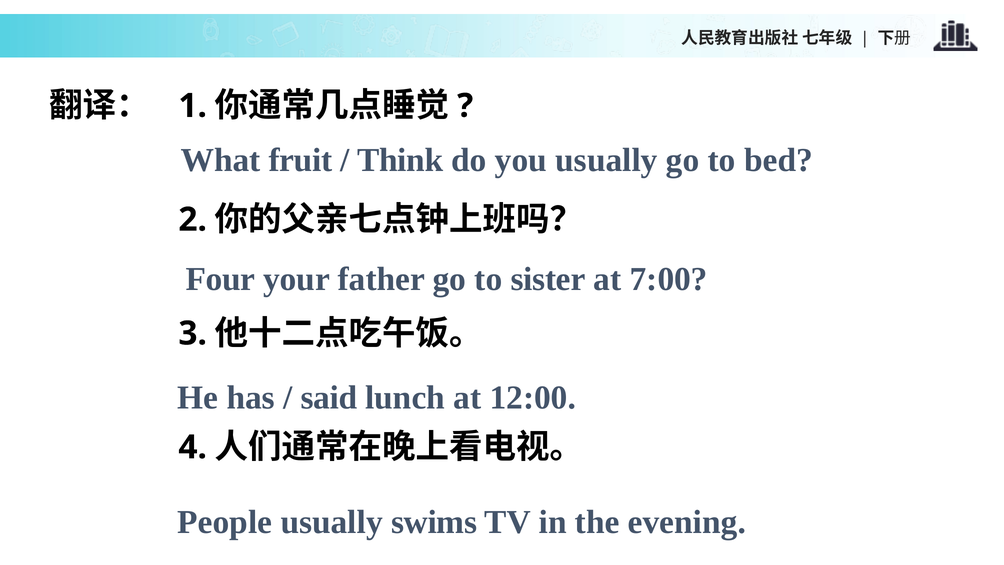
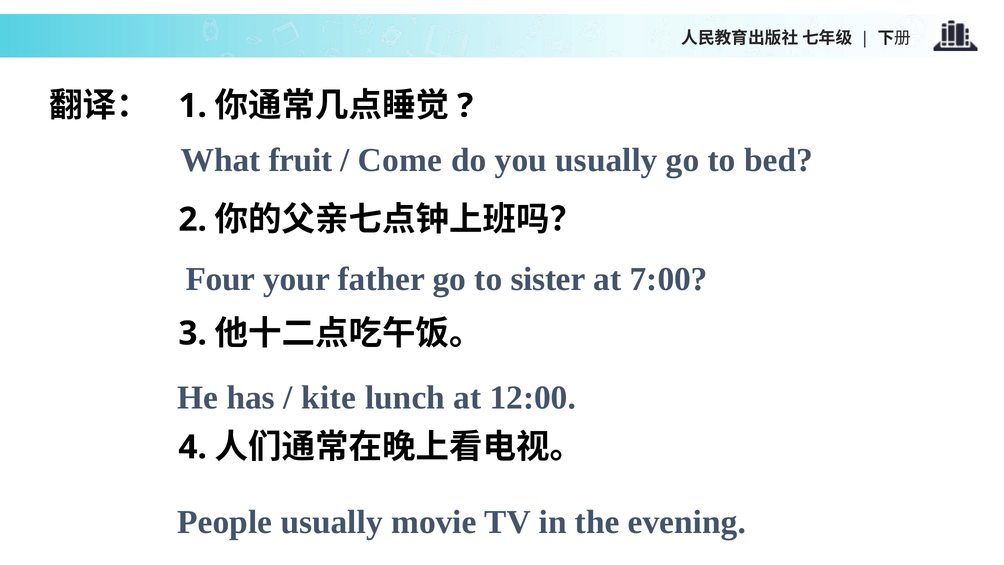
Think: Think -> Come
said: said -> kite
swims: swims -> movie
